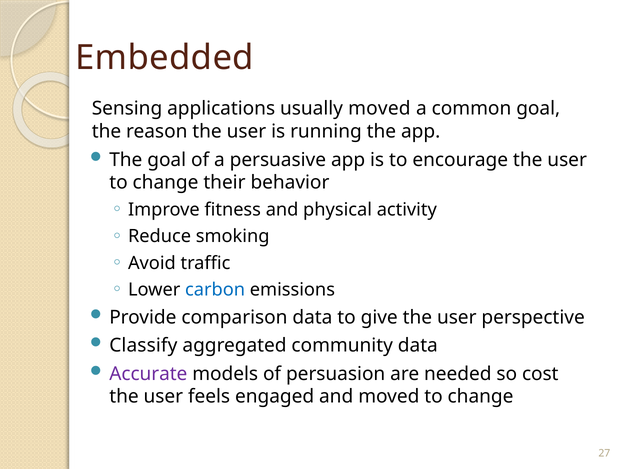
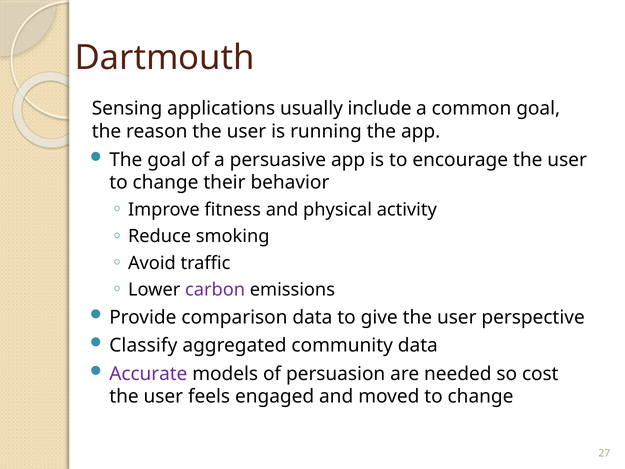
Embedded: Embedded -> Dartmouth
usually moved: moved -> include
carbon colour: blue -> purple
